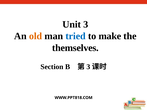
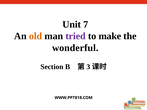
Unit 3: 3 -> 7
tried colour: blue -> purple
themselves: themselves -> wonderful
